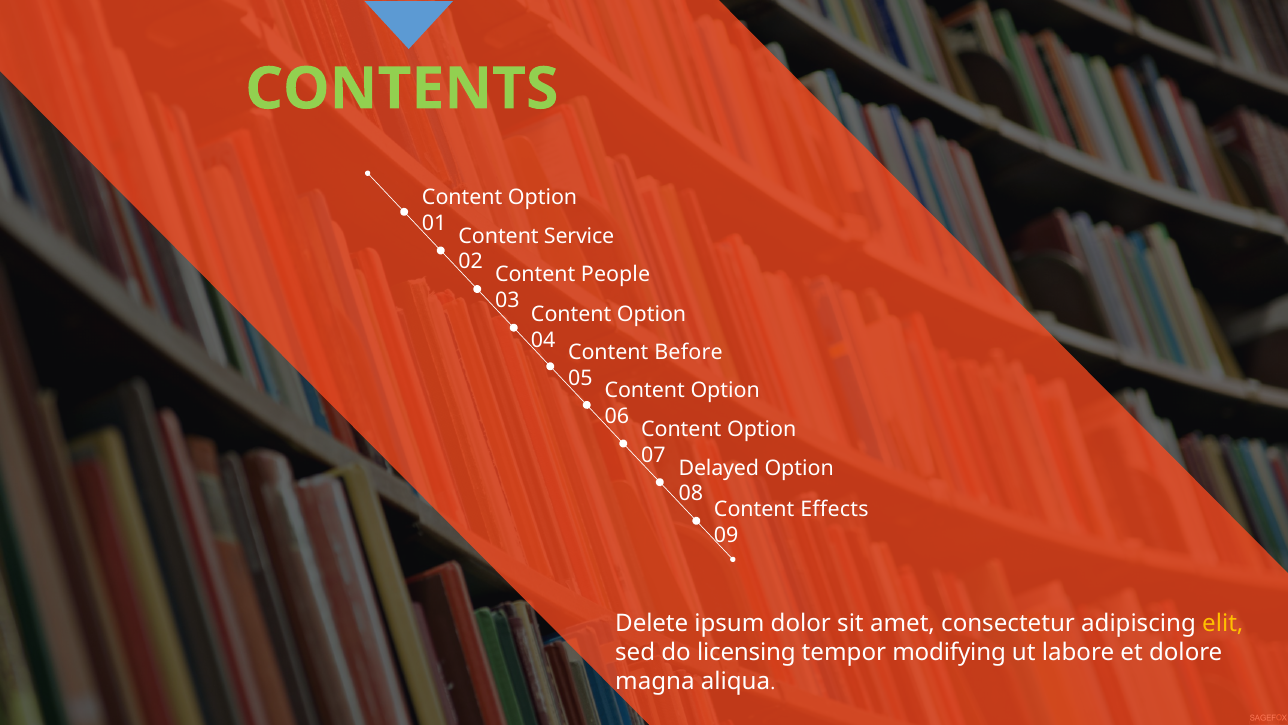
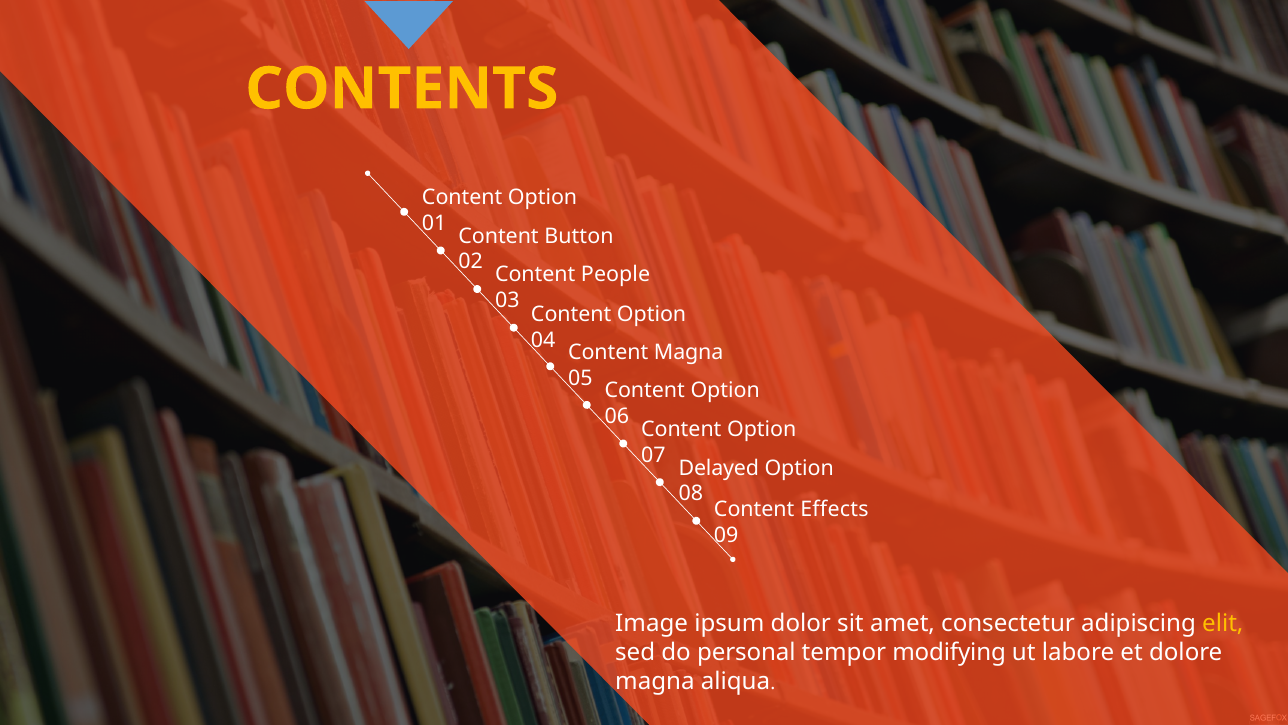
CONTENTS colour: light green -> yellow
Service: Service -> Button
Content Before: Before -> Magna
Delete: Delete -> Image
licensing: licensing -> personal
